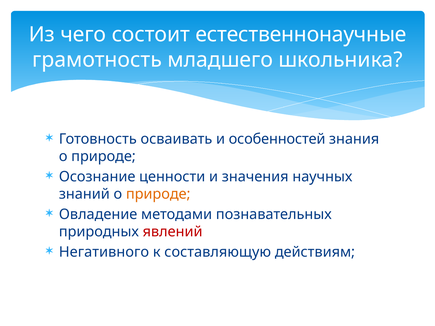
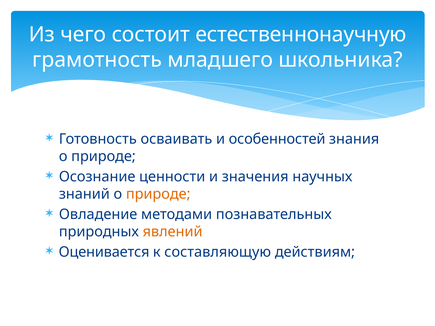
естественнонаучные: естественнонаучные -> естественнонаучную
явлений colour: red -> orange
Негативного: Негативного -> Оценивается
